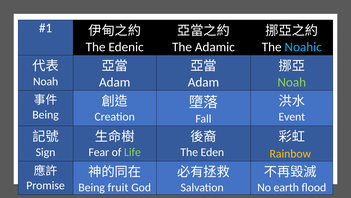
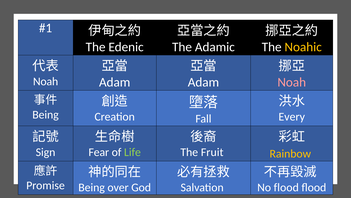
Noahic colour: light blue -> yellow
Noah at (292, 82) colour: light green -> pink
Event: Event -> Every
Eden: Eden -> Fruit
fruit: fruit -> over
No earth: earth -> flood
